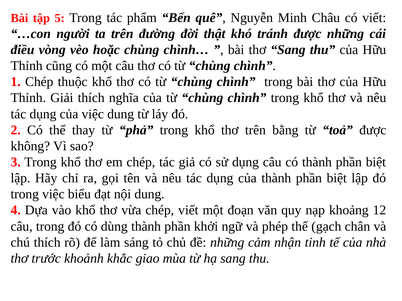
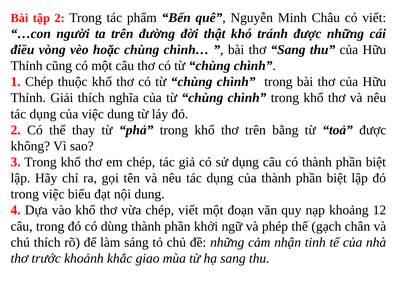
tập 5: 5 -> 2
